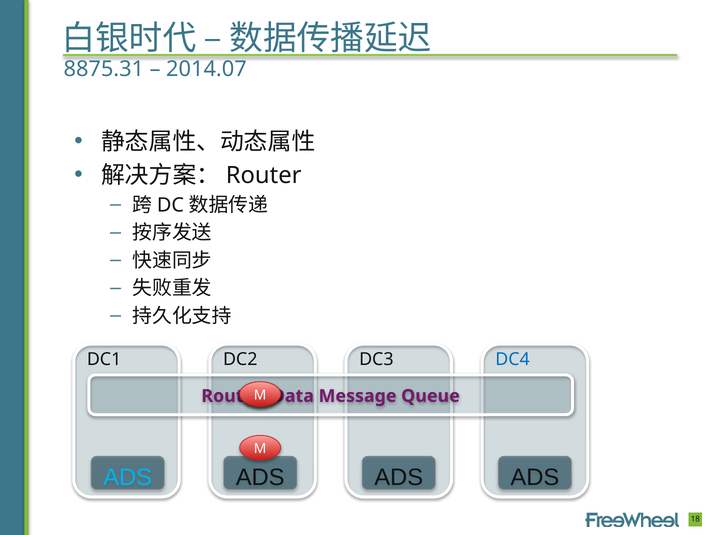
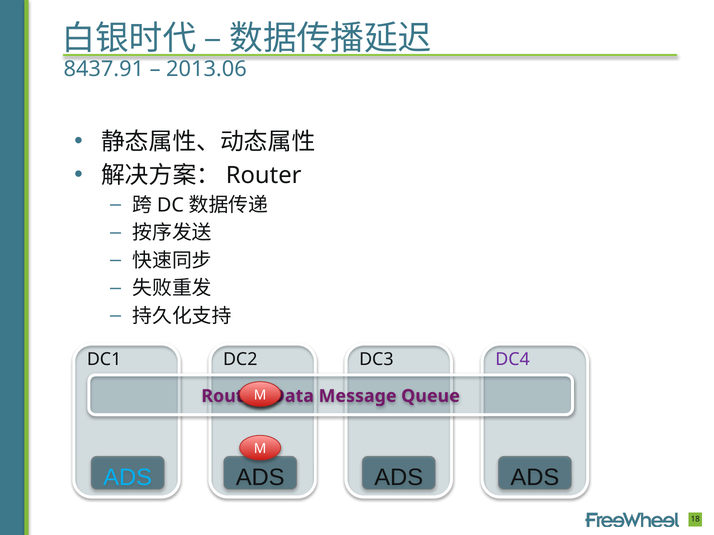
8875.31: 8875.31 -> 8437.91
2014.07: 2014.07 -> 2013.06
DC4 colour: blue -> purple
